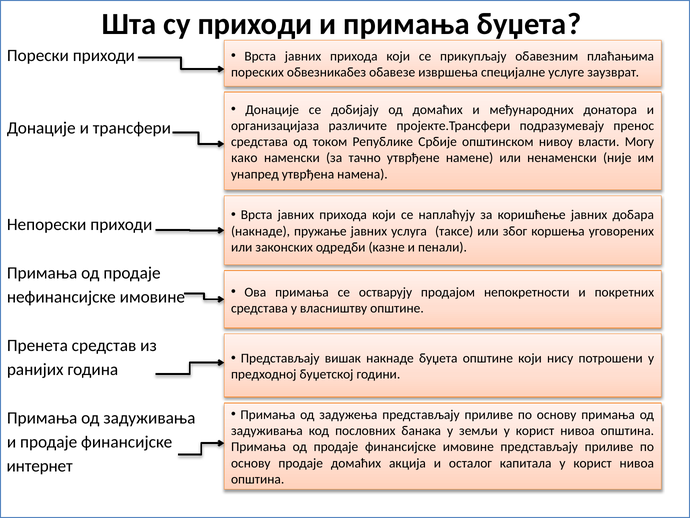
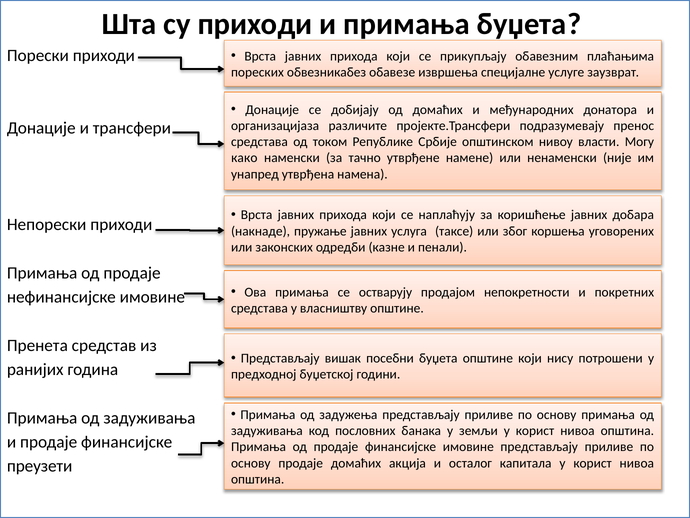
вишак накнаде: накнаде -> посебни
интернет: интернет -> преузети
